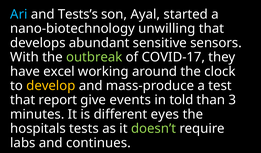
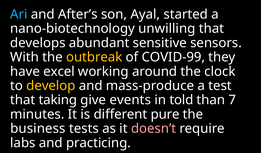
Tests’s: Tests’s -> After’s
outbreak colour: light green -> yellow
COVID-17: COVID-17 -> COVID-99
report: report -> taking
3: 3 -> 7
eyes: eyes -> pure
hospitals: hospitals -> business
doesn’t colour: light green -> pink
continues: continues -> practicing
